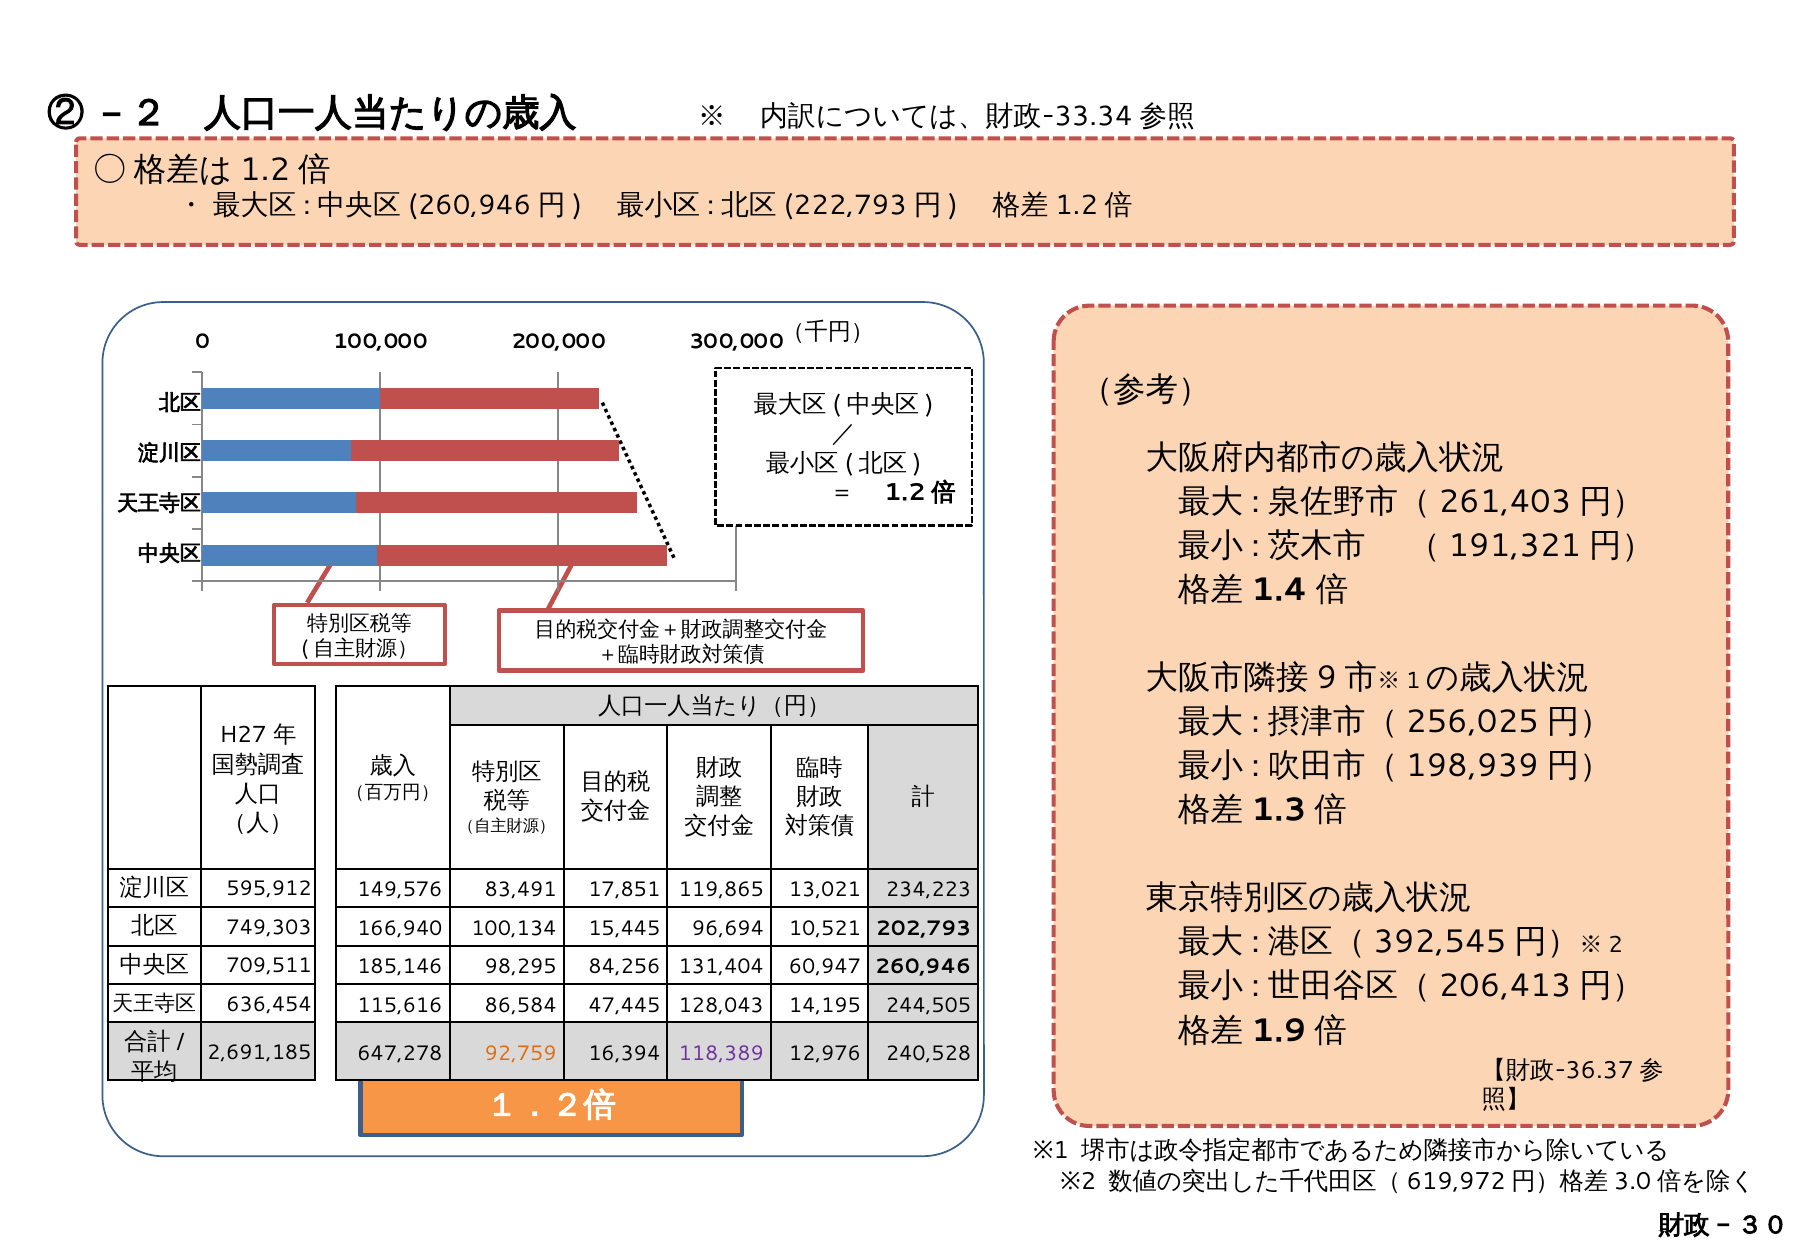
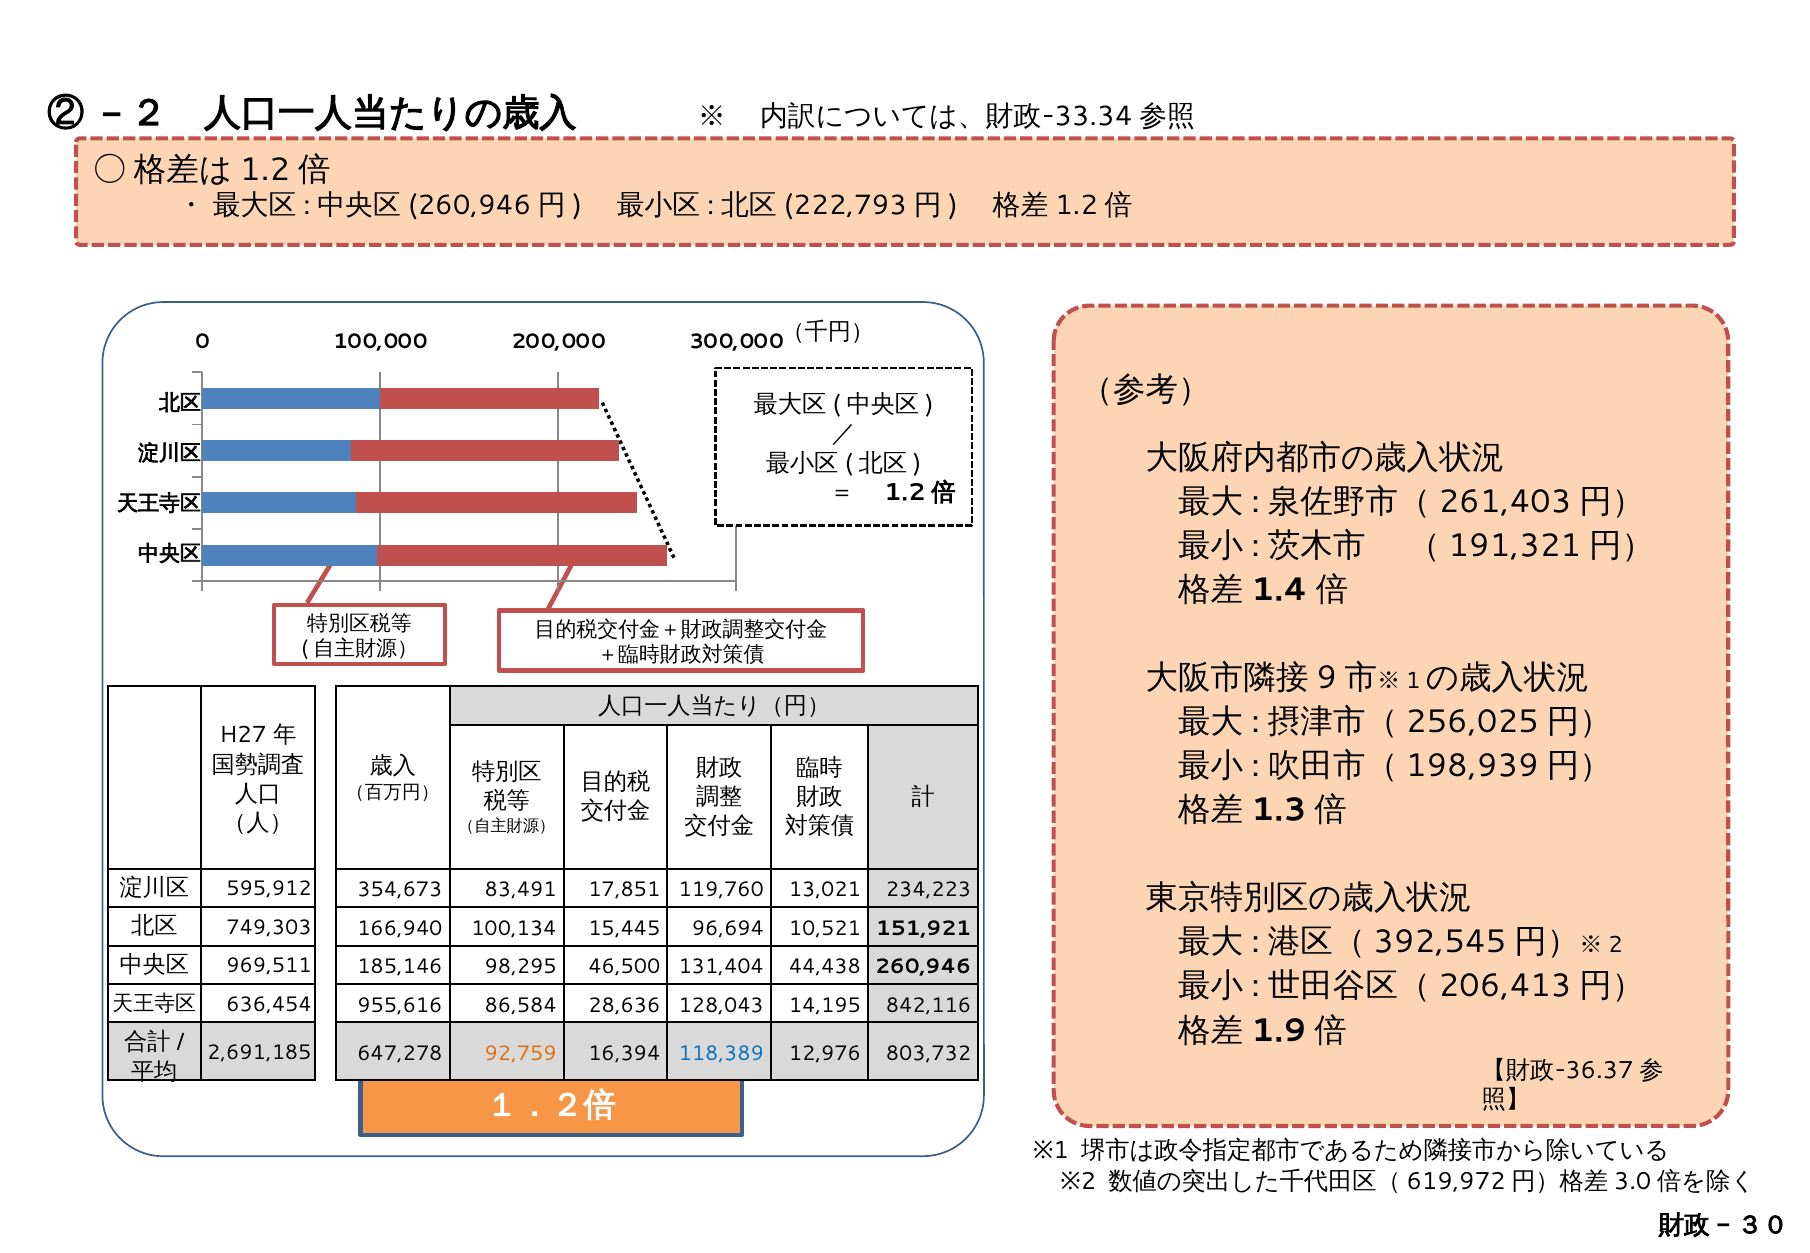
149,576: 149,576 -> 354,673
119,865: 119,865 -> 119,760
202,793: 202,793 -> 151,921
709,511: 709,511 -> 969,511
84,256: 84,256 -> 46,500
60,947: 60,947 -> 44,438
115,616: 115,616 -> 955,616
47,445: 47,445 -> 28,636
244,505: 244,505 -> 842,116
118,389 colour: purple -> blue
240,528: 240,528 -> 803,732
